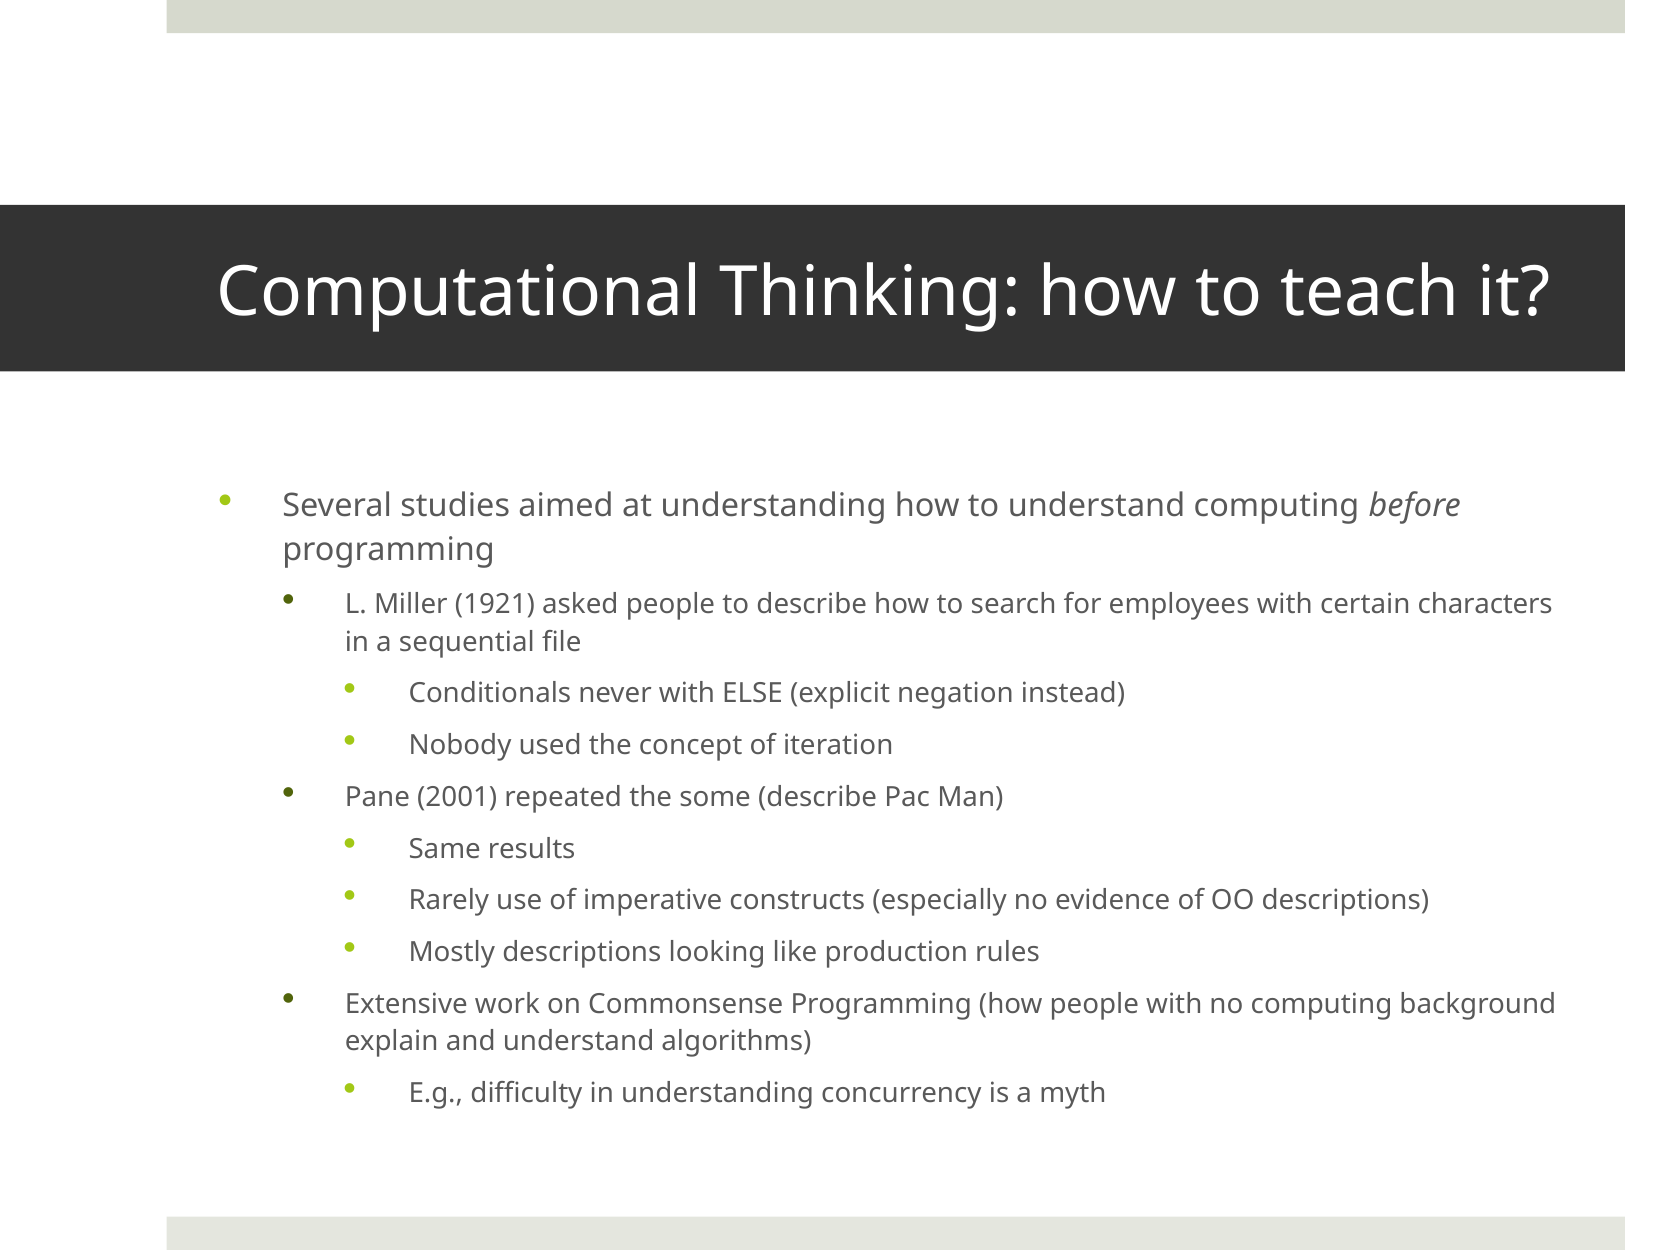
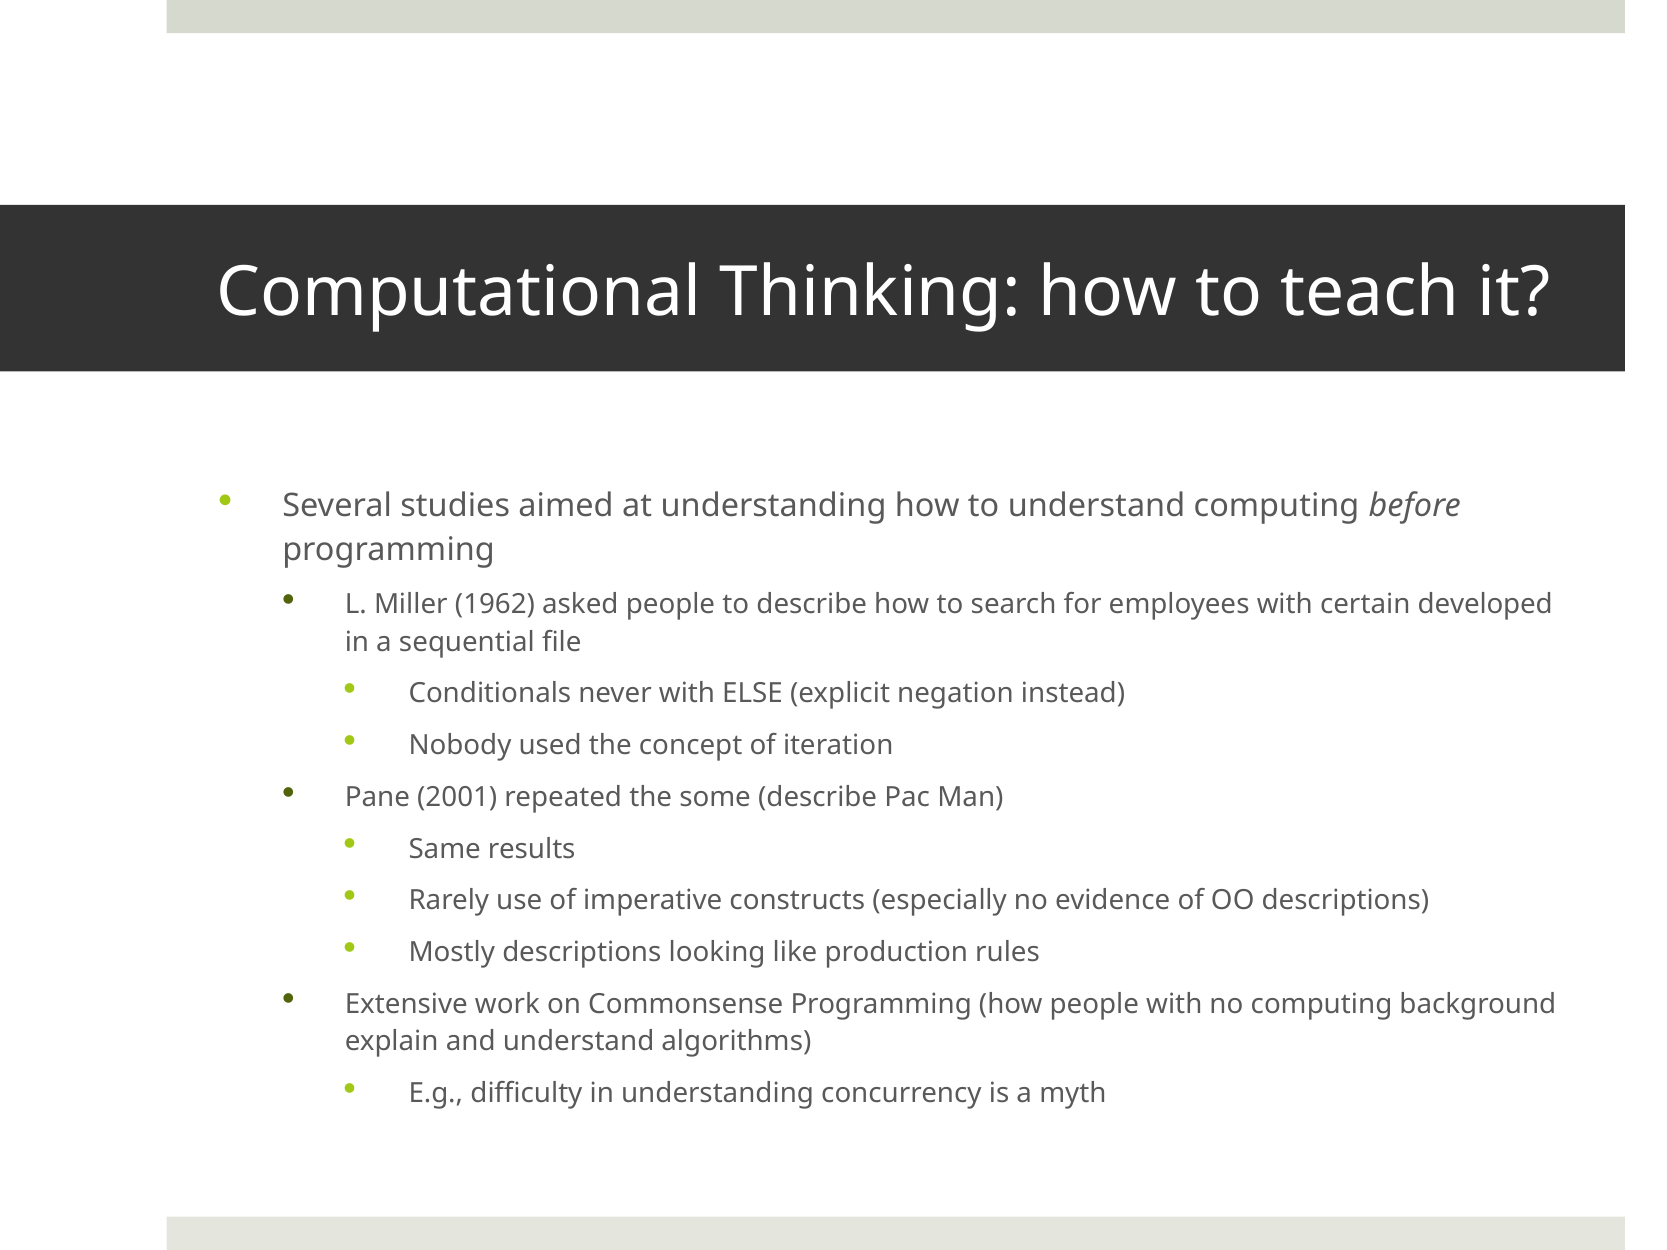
1921: 1921 -> 1962
characters: characters -> developed
